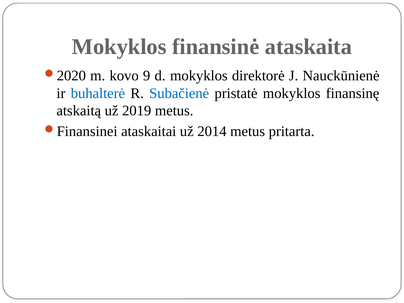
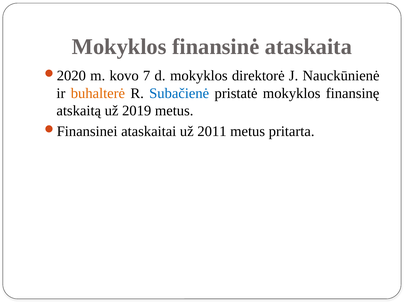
9: 9 -> 7
buhalterė colour: blue -> orange
2014: 2014 -> 2011
